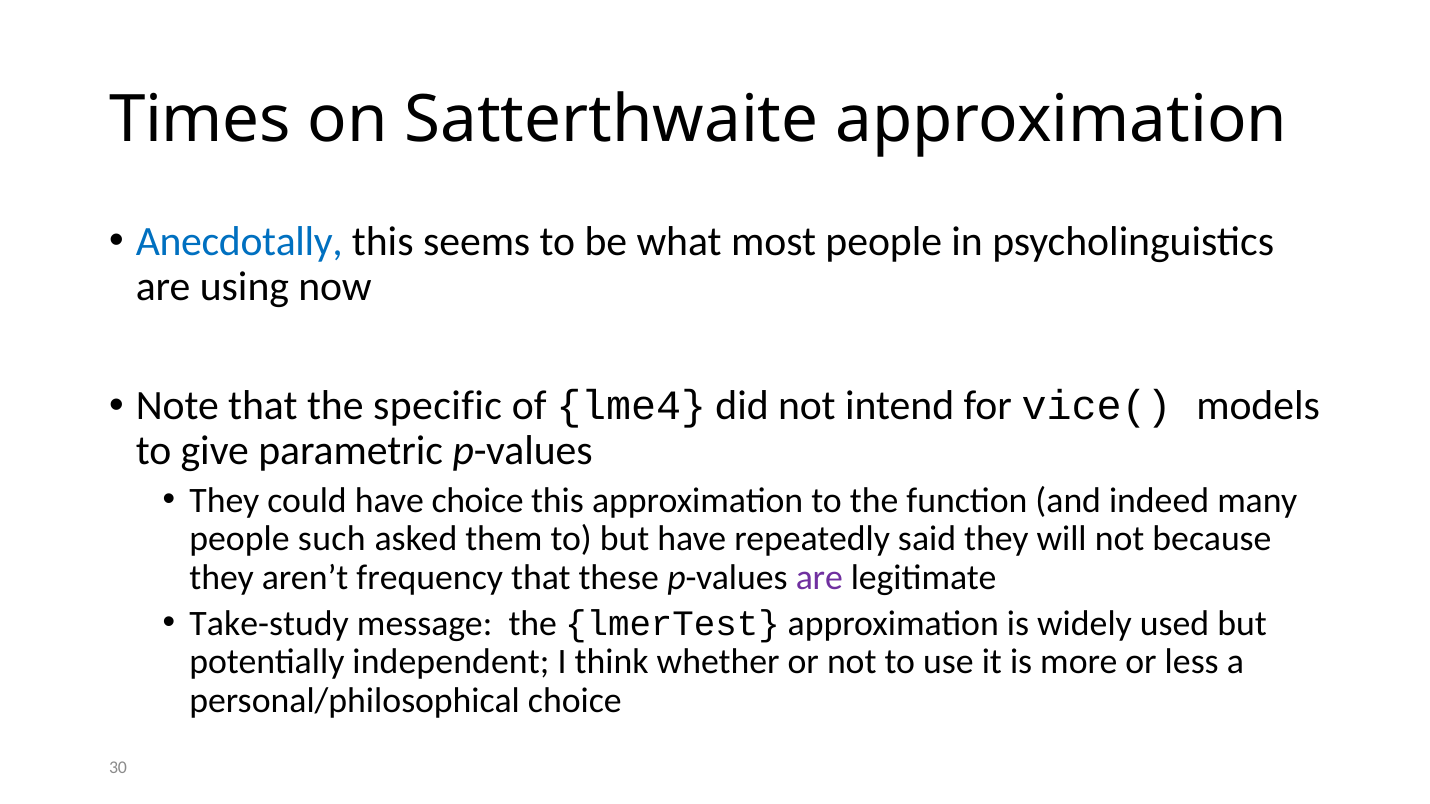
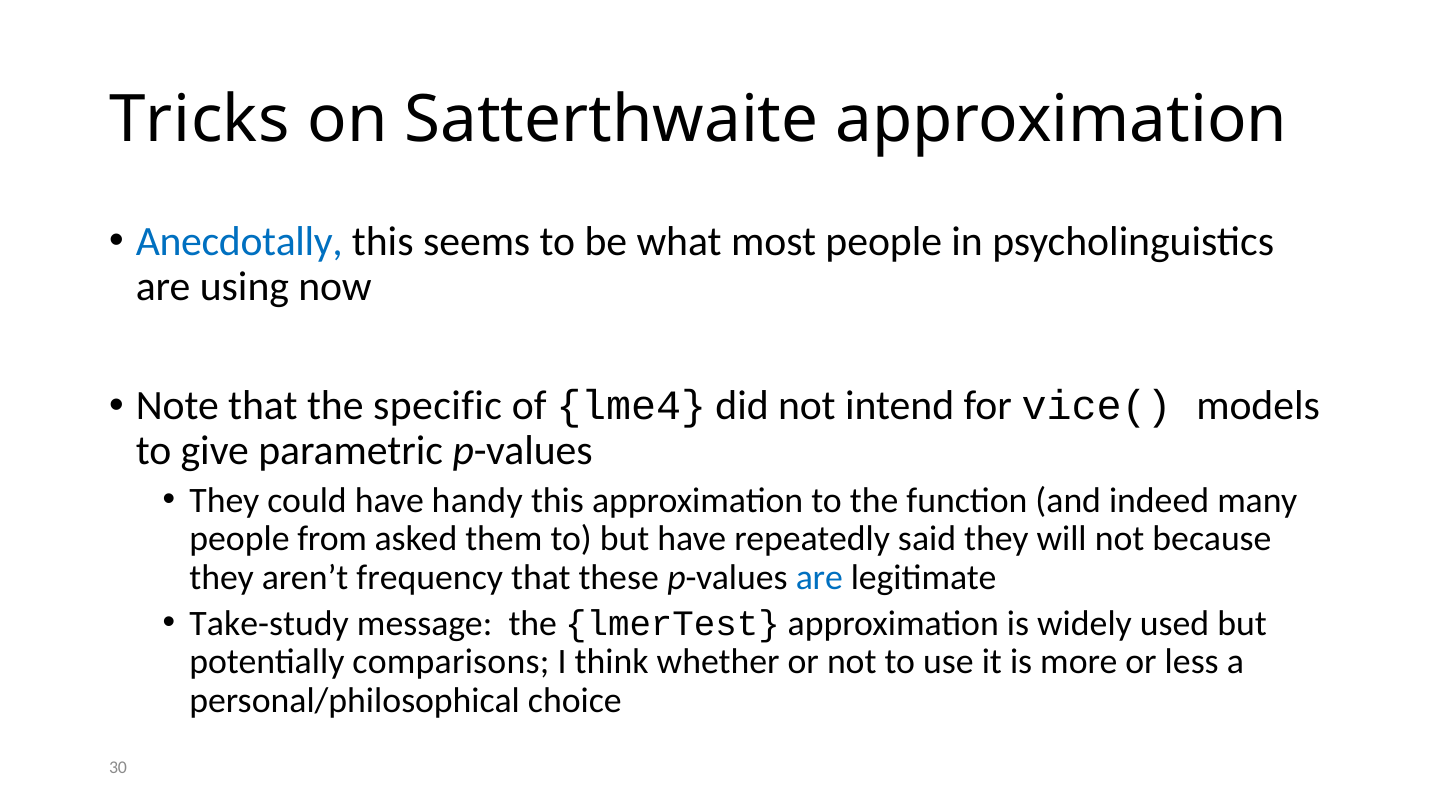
Times: Times -> Tricks
have choice: choice -> handy
such: such -> from
are at (819, 578) colour: purple -> blue
independent: independent -> comparisons
